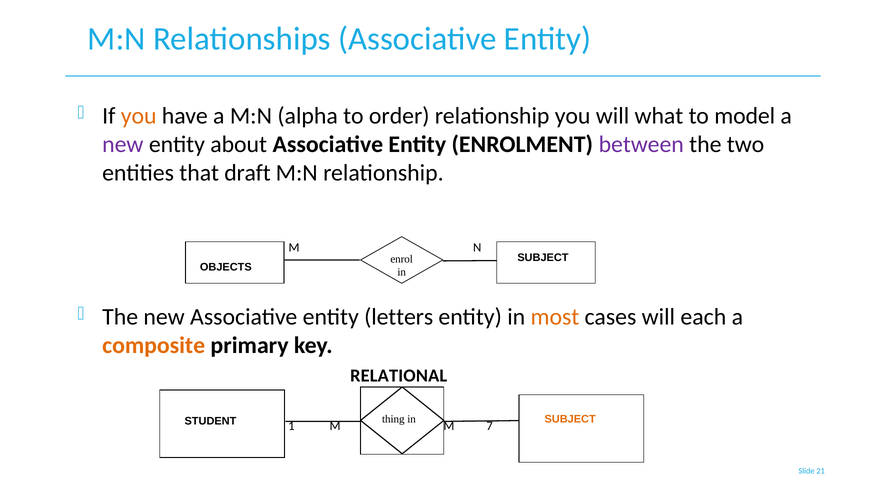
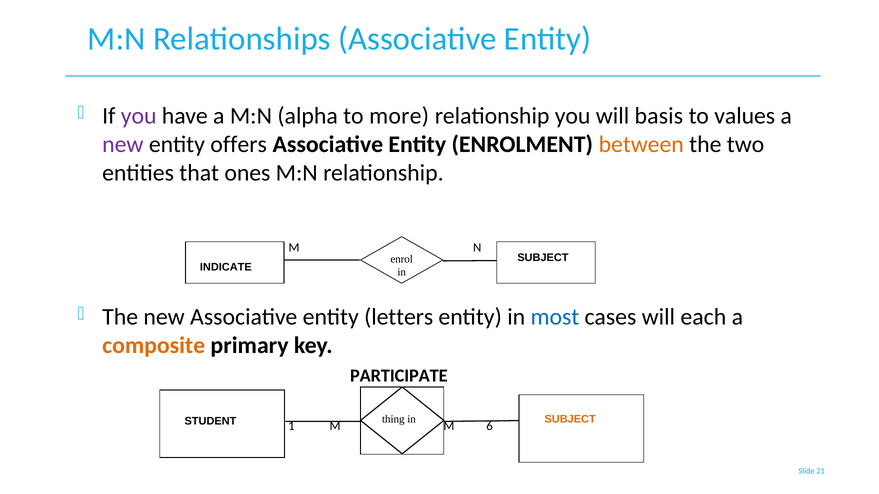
you at (139, 116) colour: orange -> purple
order: order -> more
what: what -> basis
model: model -> values
about: about -> offers
between colour: purple -> orange
draft: draft -> ones
OBJECTS: OBJECTS -> INDICATE
most colour: orange -> blue
RELATIONAL: RELATIONAL -> PARTICIPATE
7: 7 -> 6
